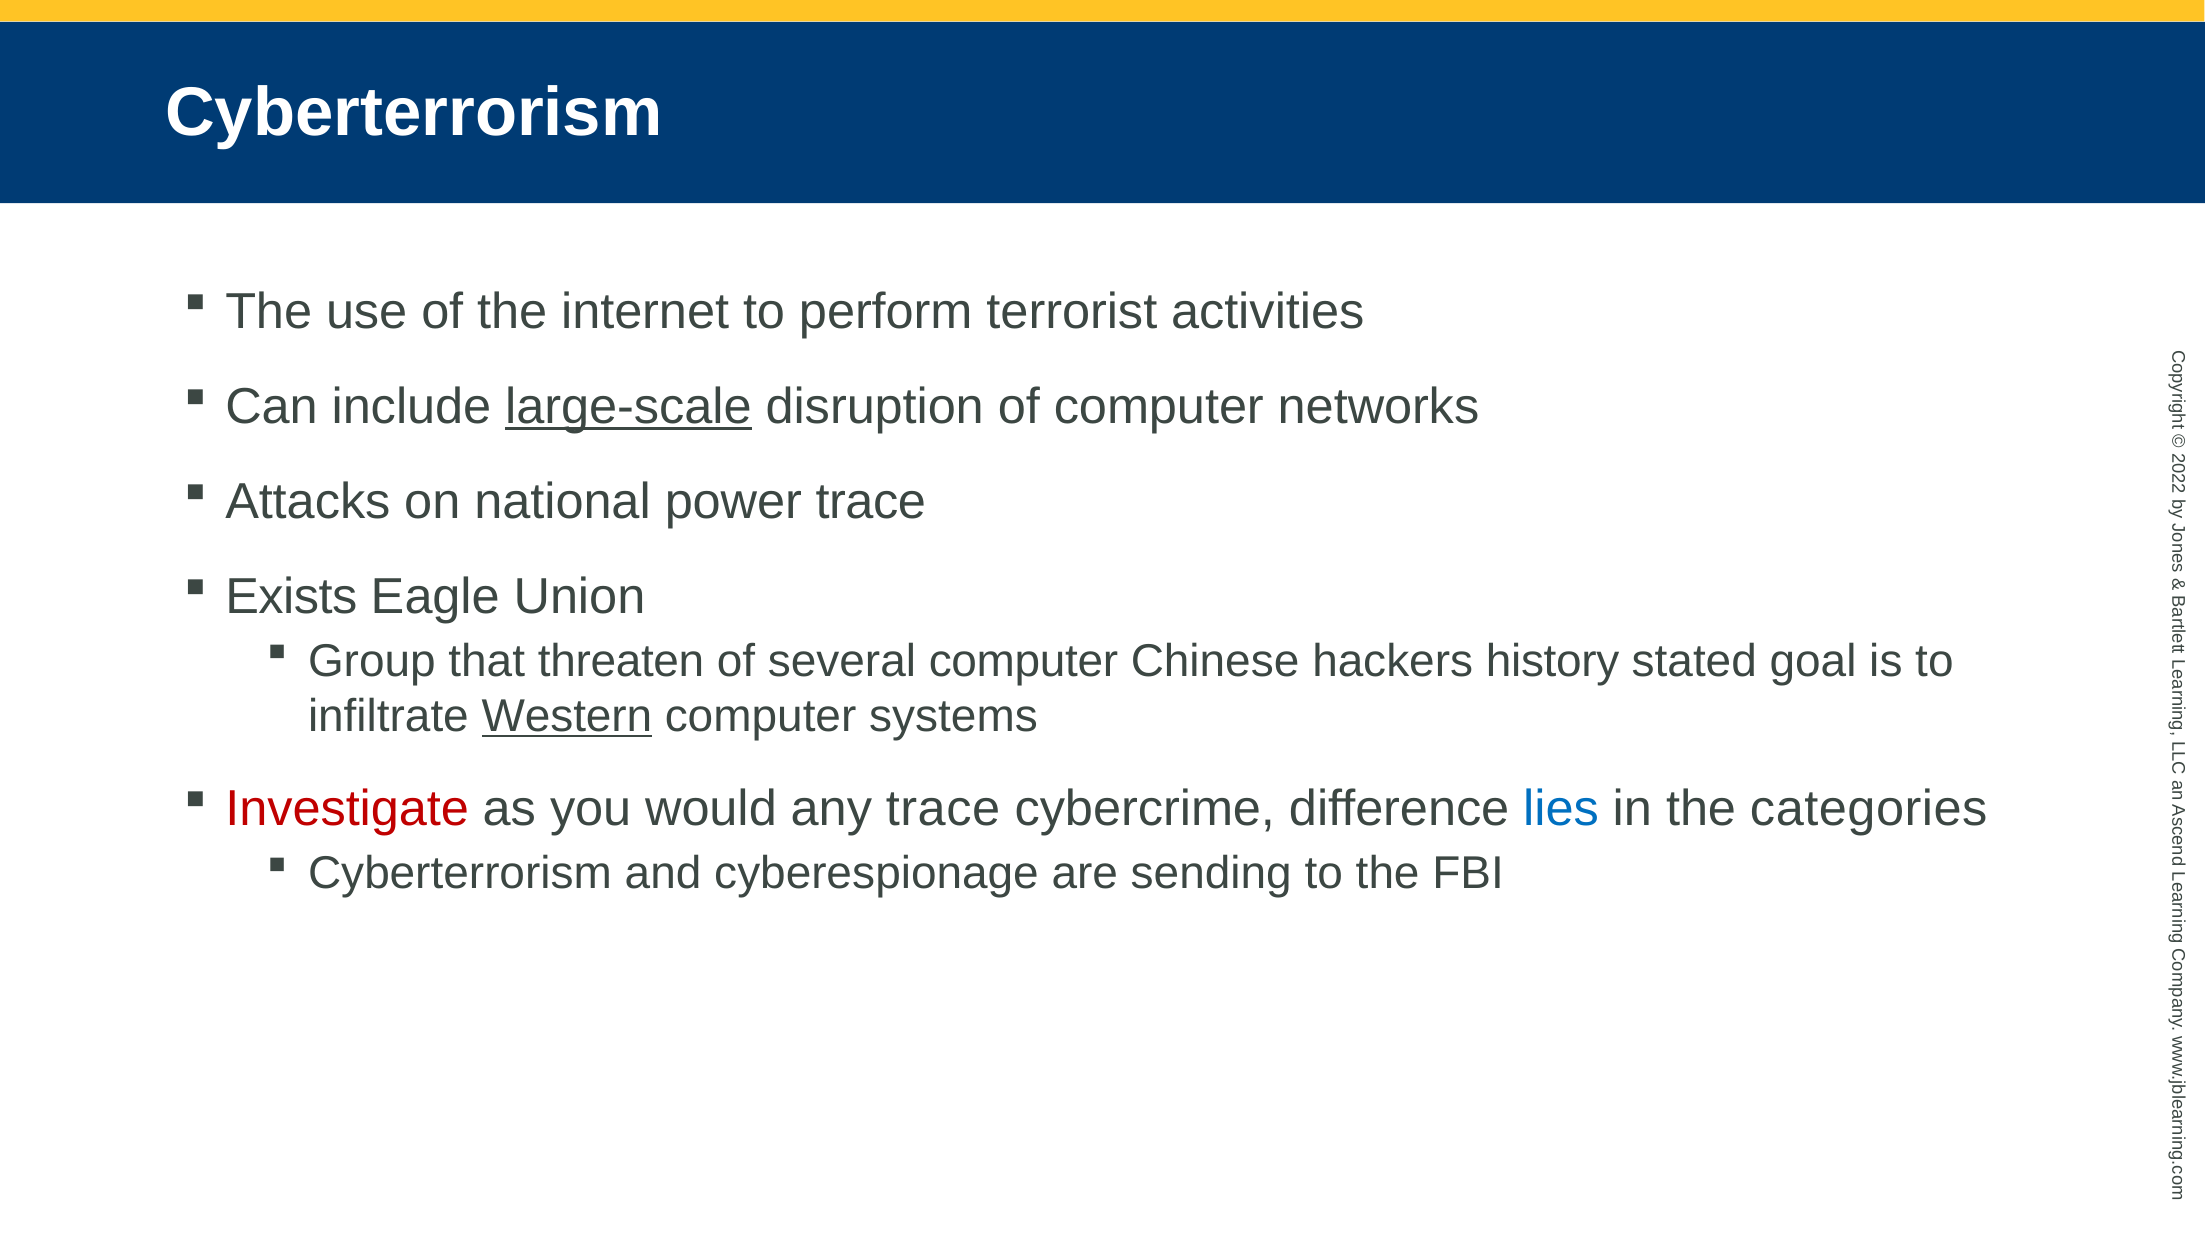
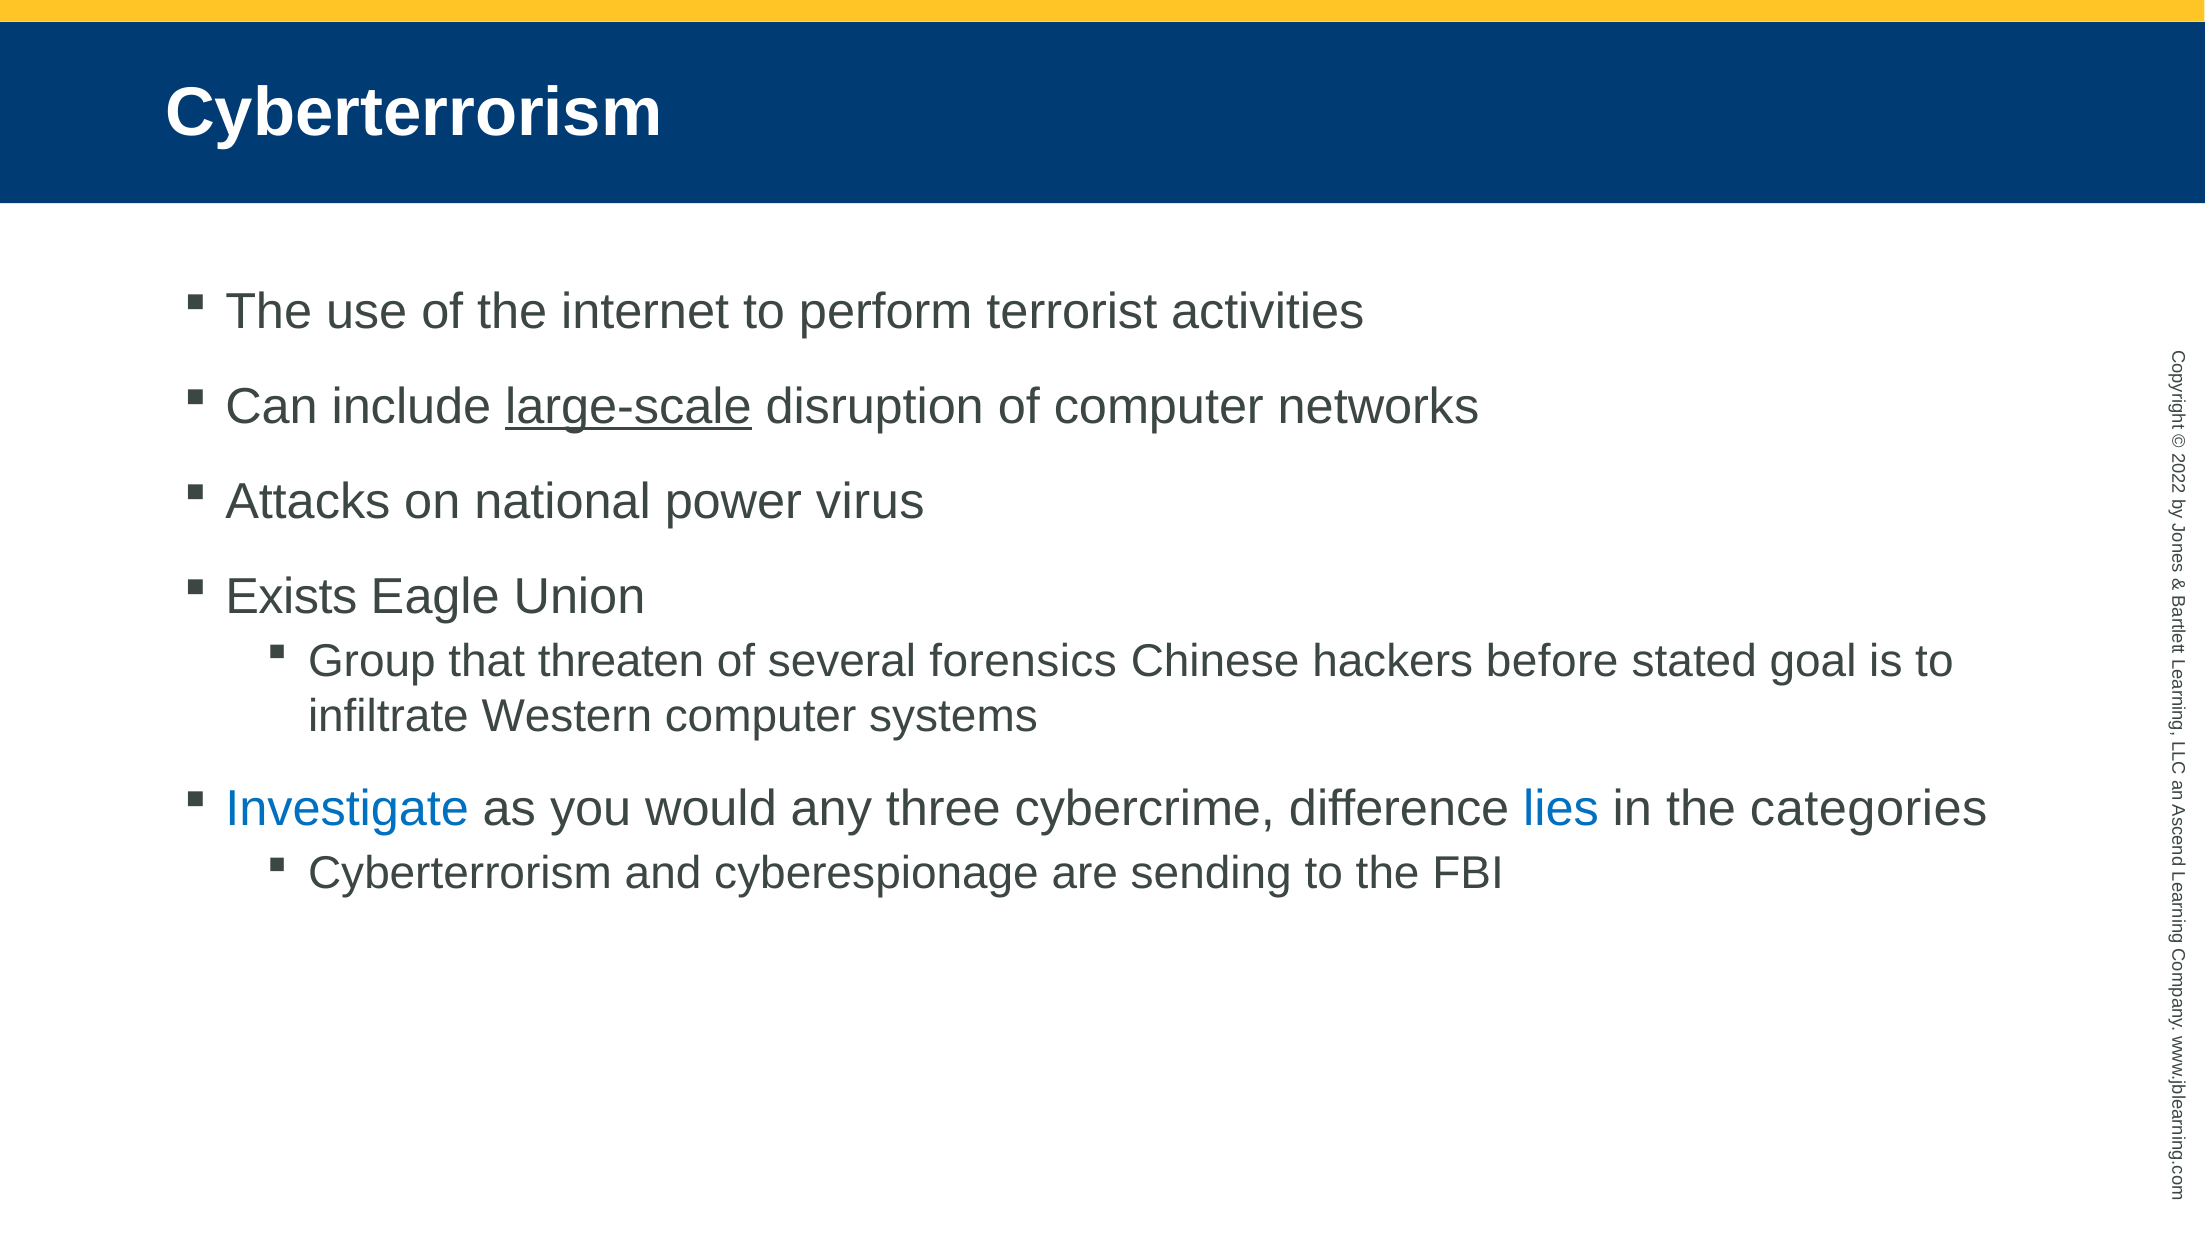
power trace: trace -> virus
several computer: computer -> forensics
history: history -> before
Western underline: present -> none
Investigate colour: red -> blue
any trace: trace -> three
